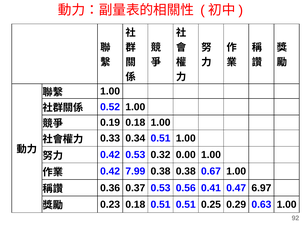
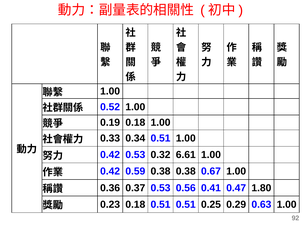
0.00: 0.00 -> 6.61
7.99: 7.99 -> 0.59
6.97: 6.97 -> 1.80
